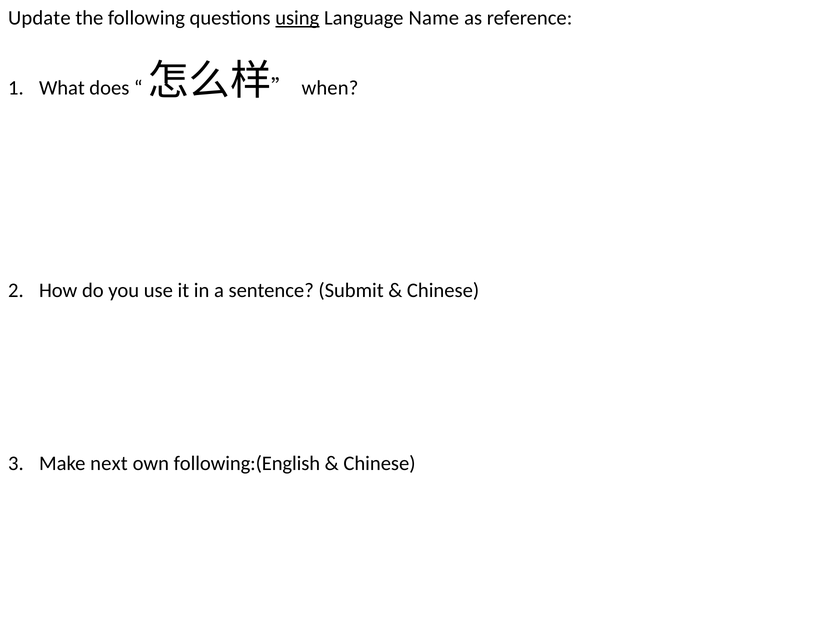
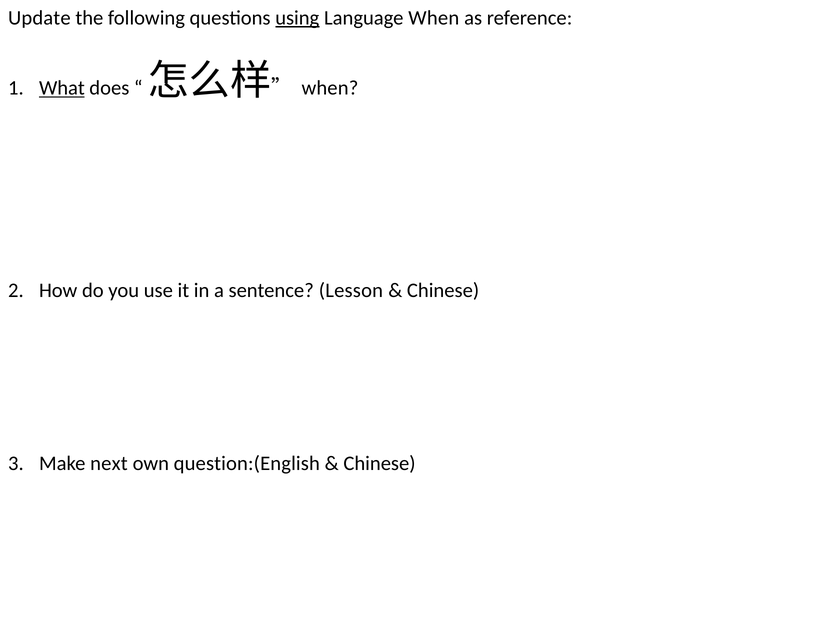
Language Name: Name -> When
What underline: none -> present
Submit: Submit -> Lesson
following:(English: following:(English -> question:(English
